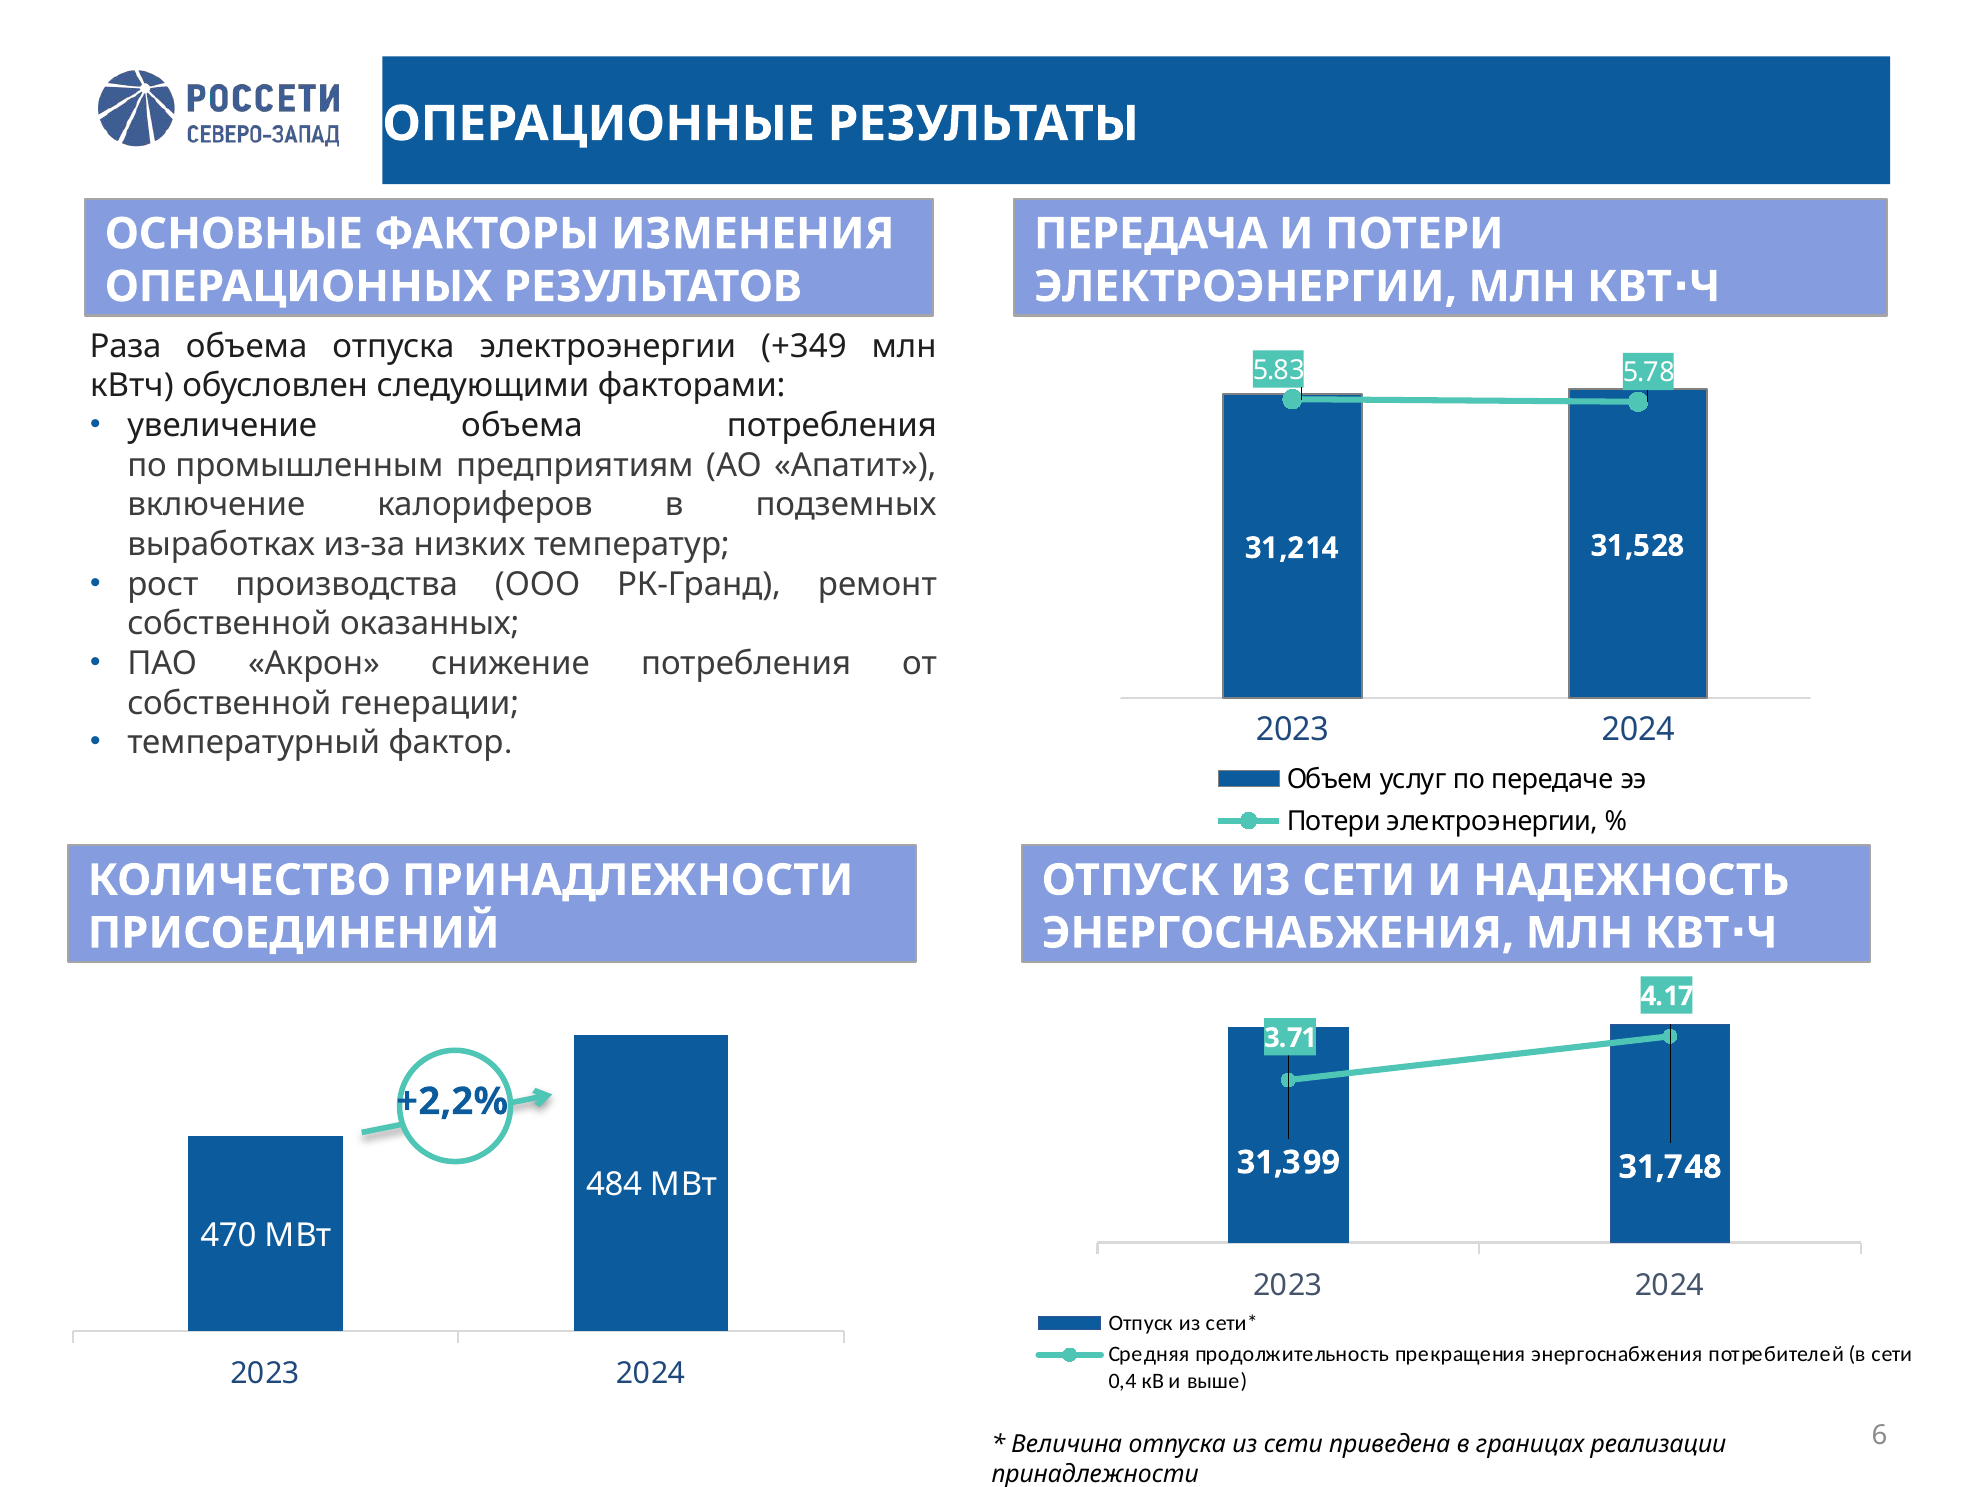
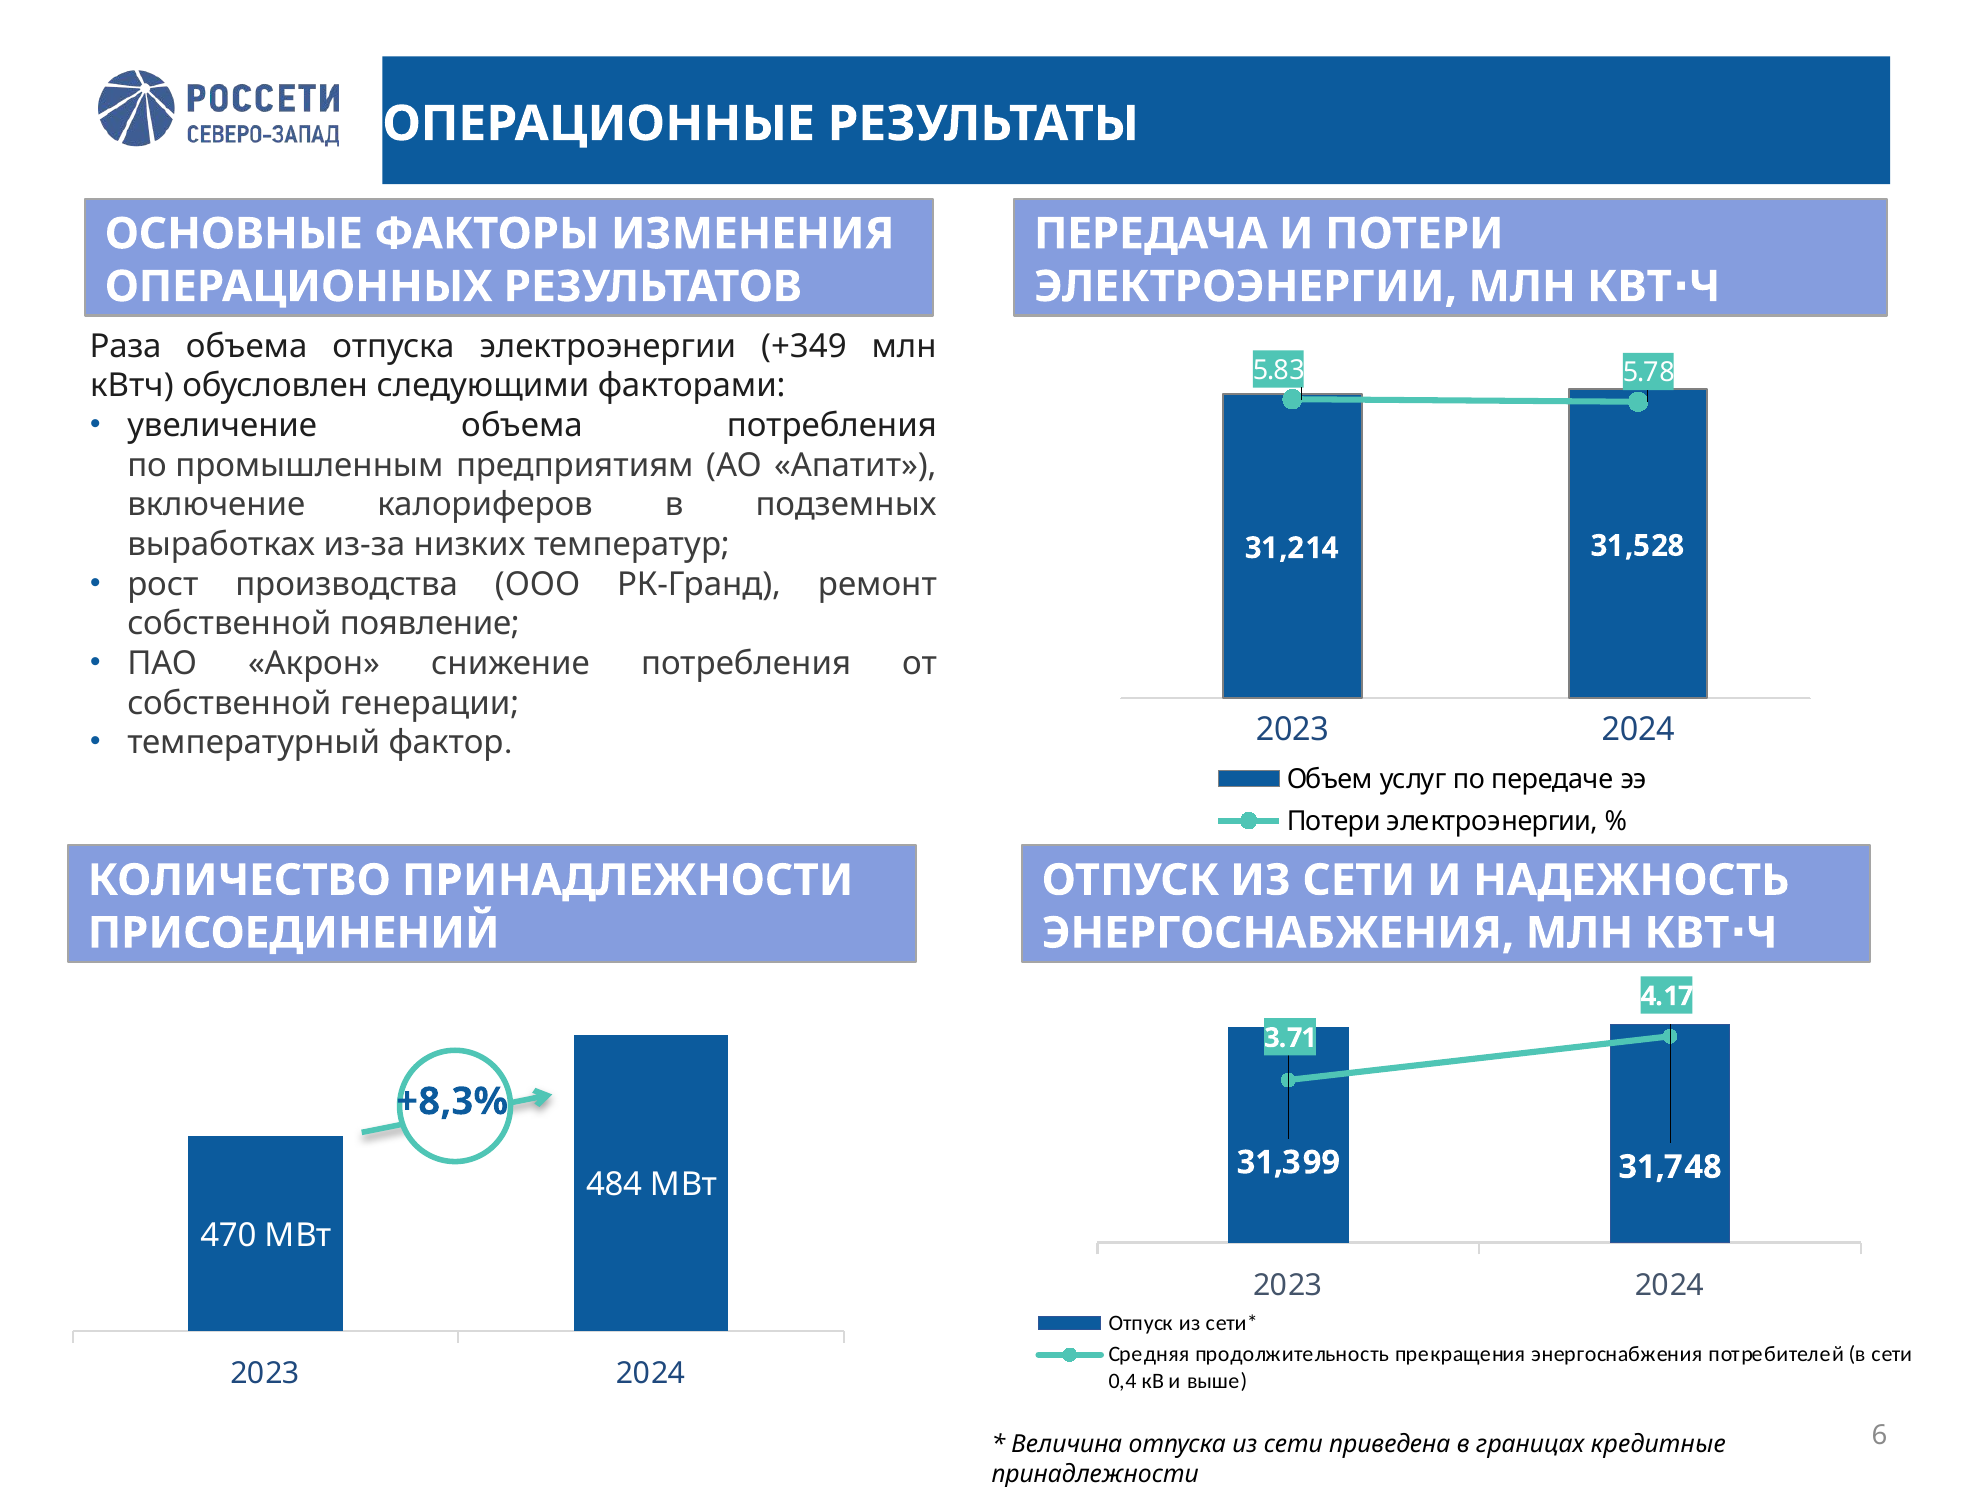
оказанных: оказанных -> появление
+2,2%: +2,2% -> +8,3%
реализации: реализации -> кредитные
